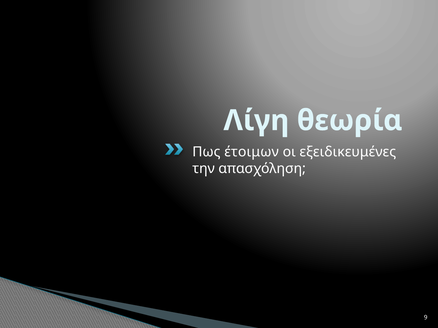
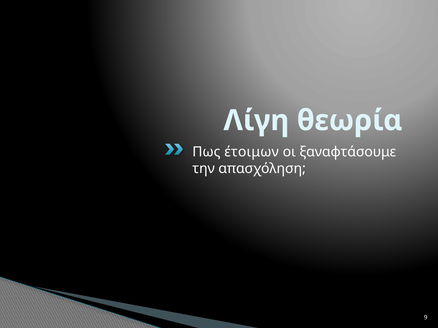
εξειδικευμένες: εξειδικευμένες -> ξαναφτάσουμε
